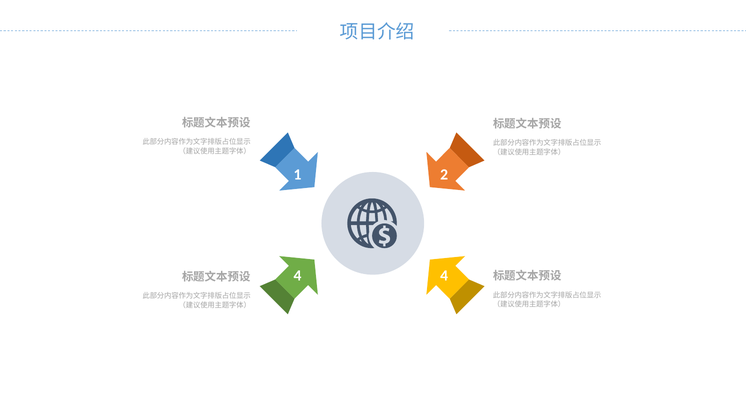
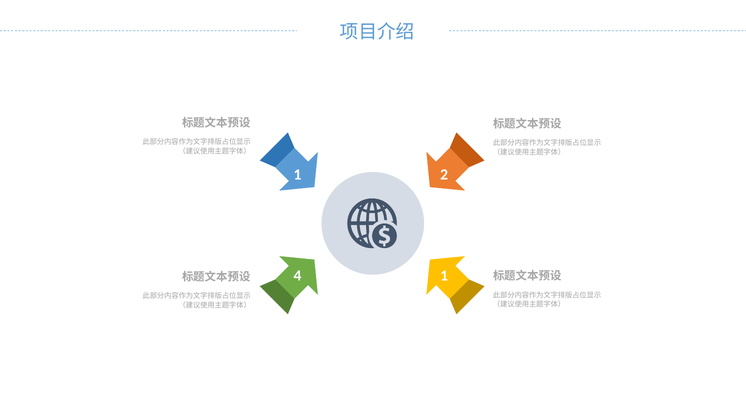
4 4: 4 -> 1
